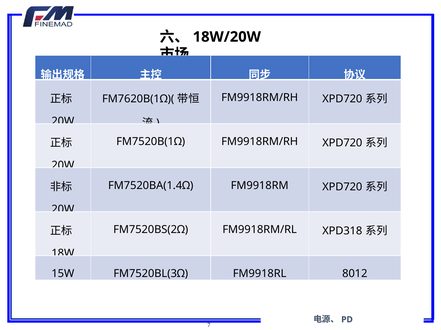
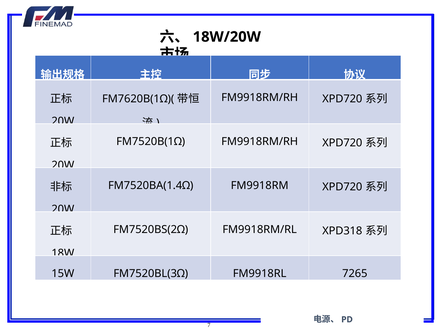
8012: 8012 -> 7265
